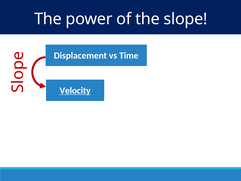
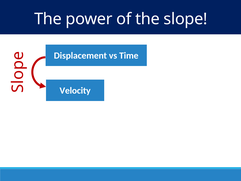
Velocity underline: present -> none
